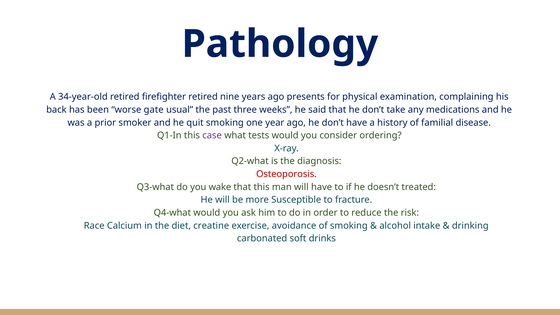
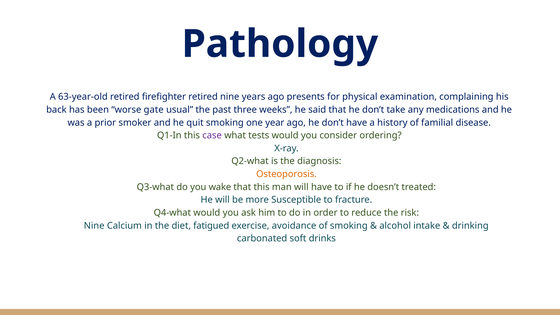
34-year-old: 34-year-old -> 63-year-old
Osteoporosis colour: red -> orange
Race at (94, 226): Race -> Nine
creatine: creatine -> fatigued
